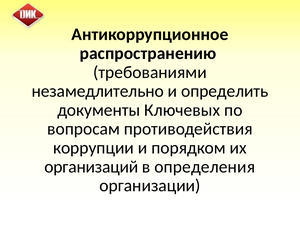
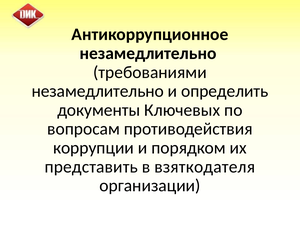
распространению at (148, 53): распространению -> незамедлительно
организаций: организаций -> представить
определения: определения -> взяткодателя
